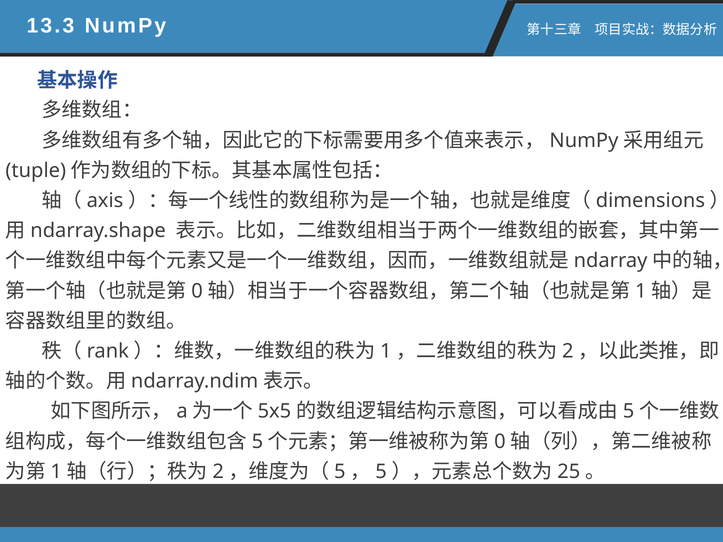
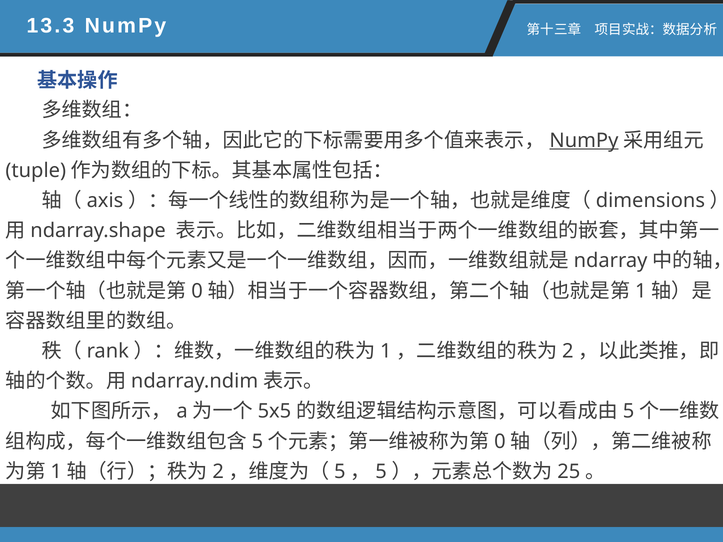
NumPy at (584, 141) underline: none -> present
